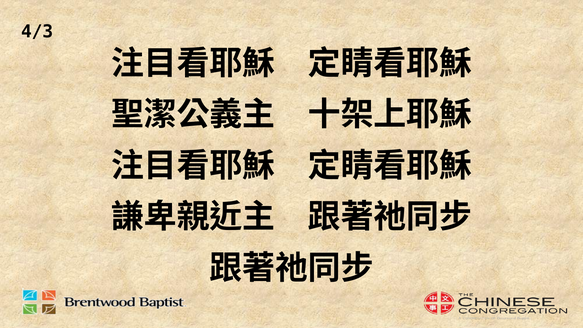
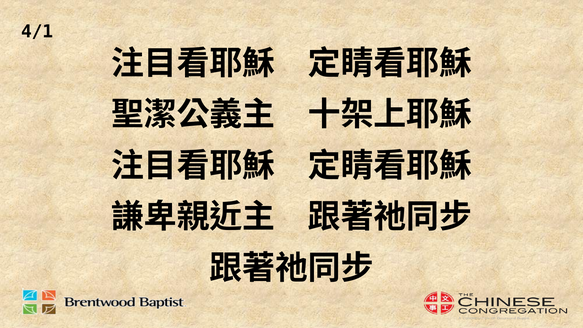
4/3: 4/3 -> 4/1
